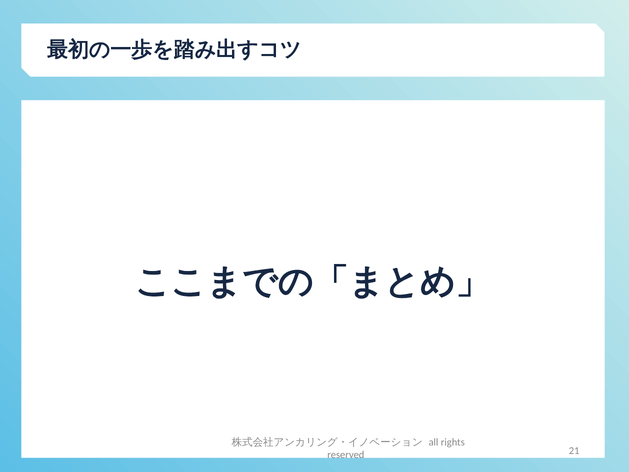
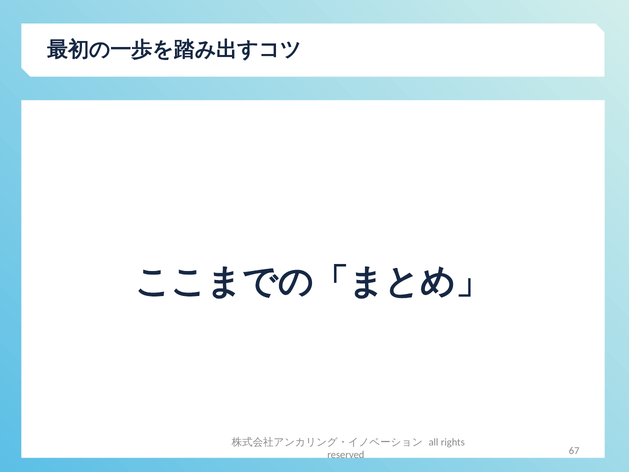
21: 21 -> 67
